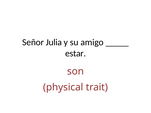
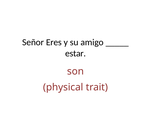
Julia: Julia -> Eres
